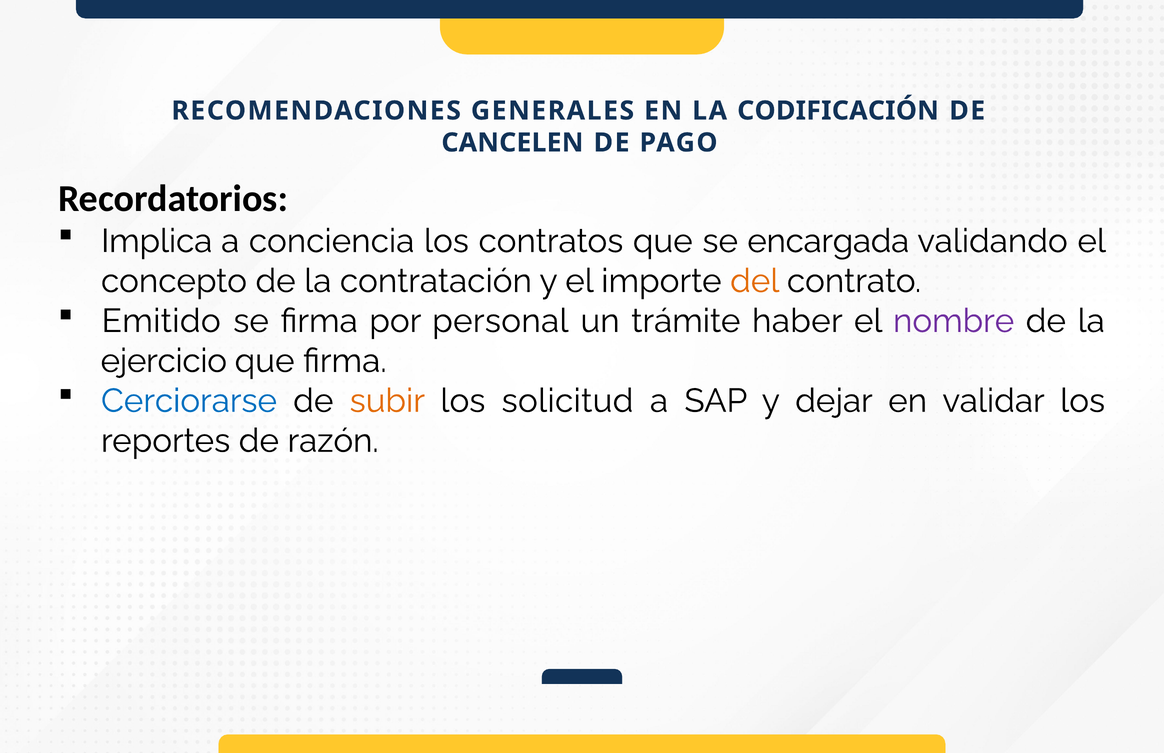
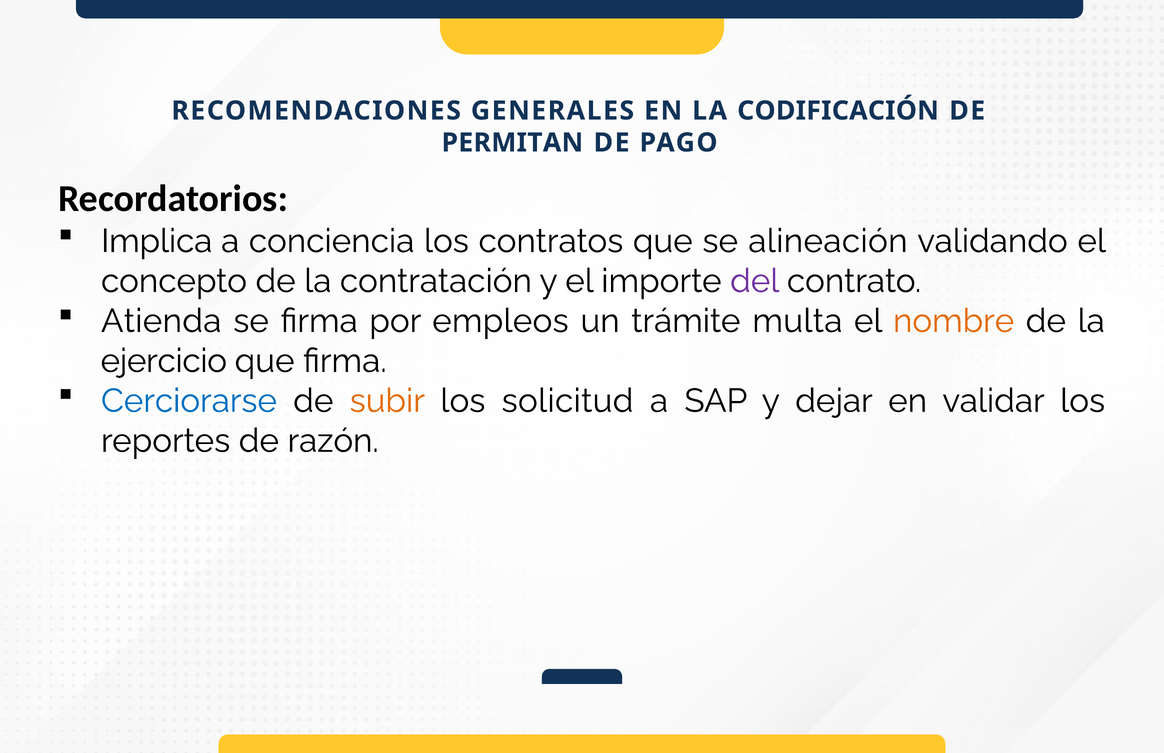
CANCELEN: CANCELEN -> PERMITAN
encargada: encargada -> alineación
del colour: orange -> purple
Emitido: Emitido -> Atienda
personal: personal -> empleos
haber: haber -> multa
nombre colour: purple -> orange
